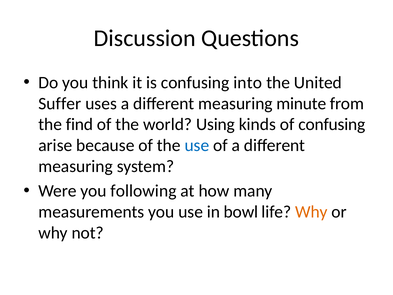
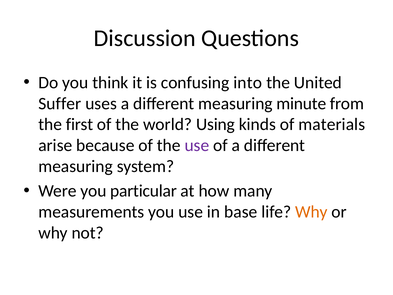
find: find -> first
of confusing: confusing -> materials
use at (197, 145) colour: blue -> purple
following: following -> particular
bowl: bowl -> base
